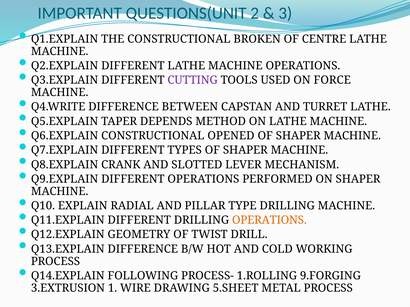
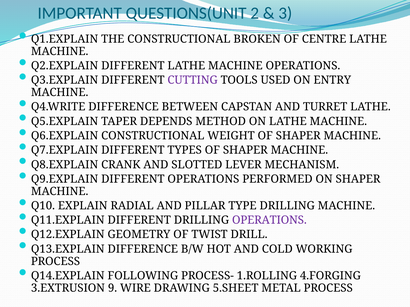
FORCE: FORCE -> ENTRY
OPENED: OPENED -> WEIGHT
OPERATIONS at (269, 221) colour: orange -> purple
9.FORGING: 9.FORGING -> 4.FORGING
1: 1 -> 9
